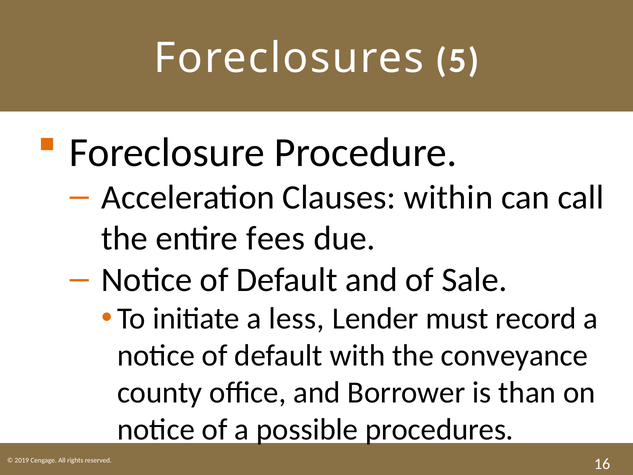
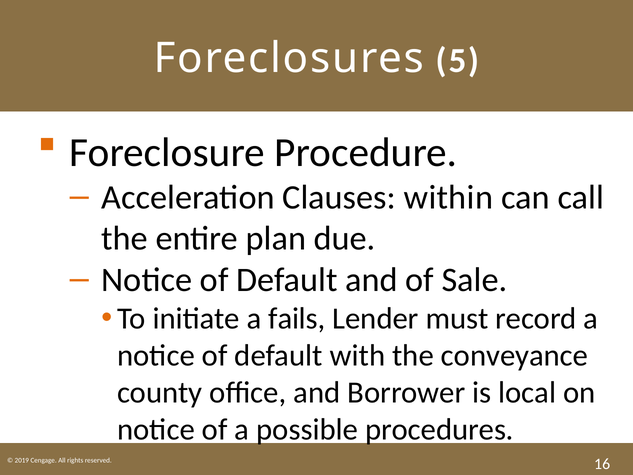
fees: fees -> plan
less: less -> fails
than: than -> local
